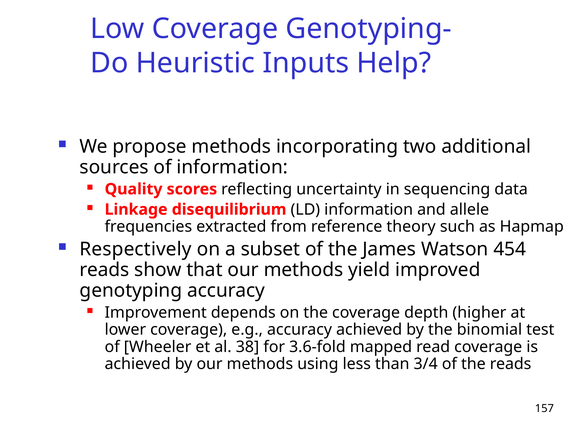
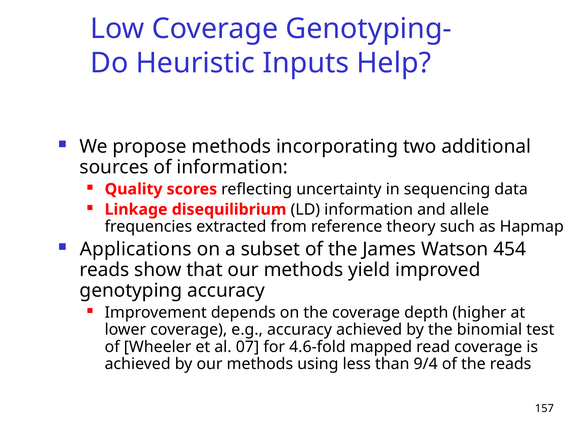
Respectively: Respectively -> Applications
38: 38 -> 07
3.6-fold: 3.6-fold -> 4.6-fold
3/4: 3/4 -> 9/4
